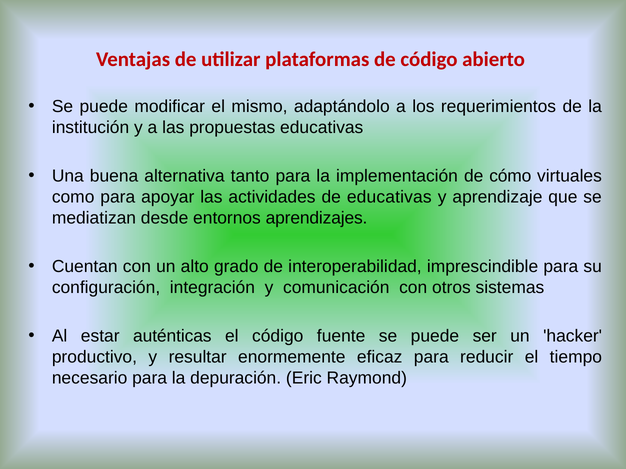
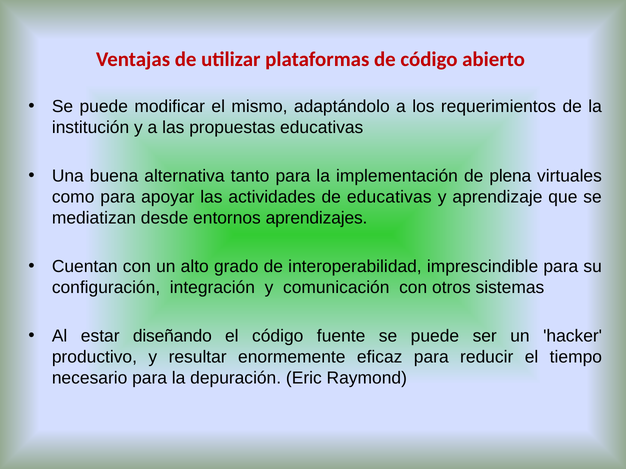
cómo: cómo -> plena
auténticas: auténticas -> diseñando
